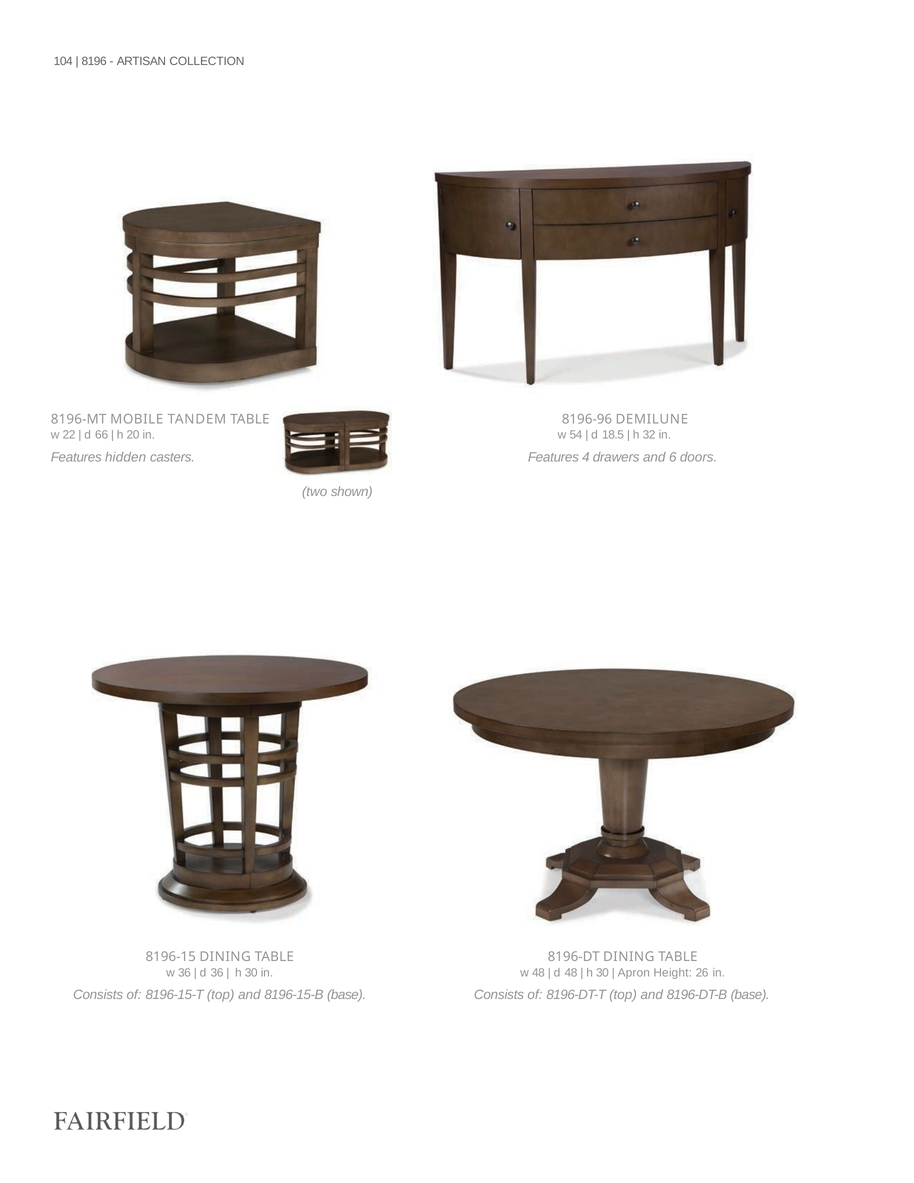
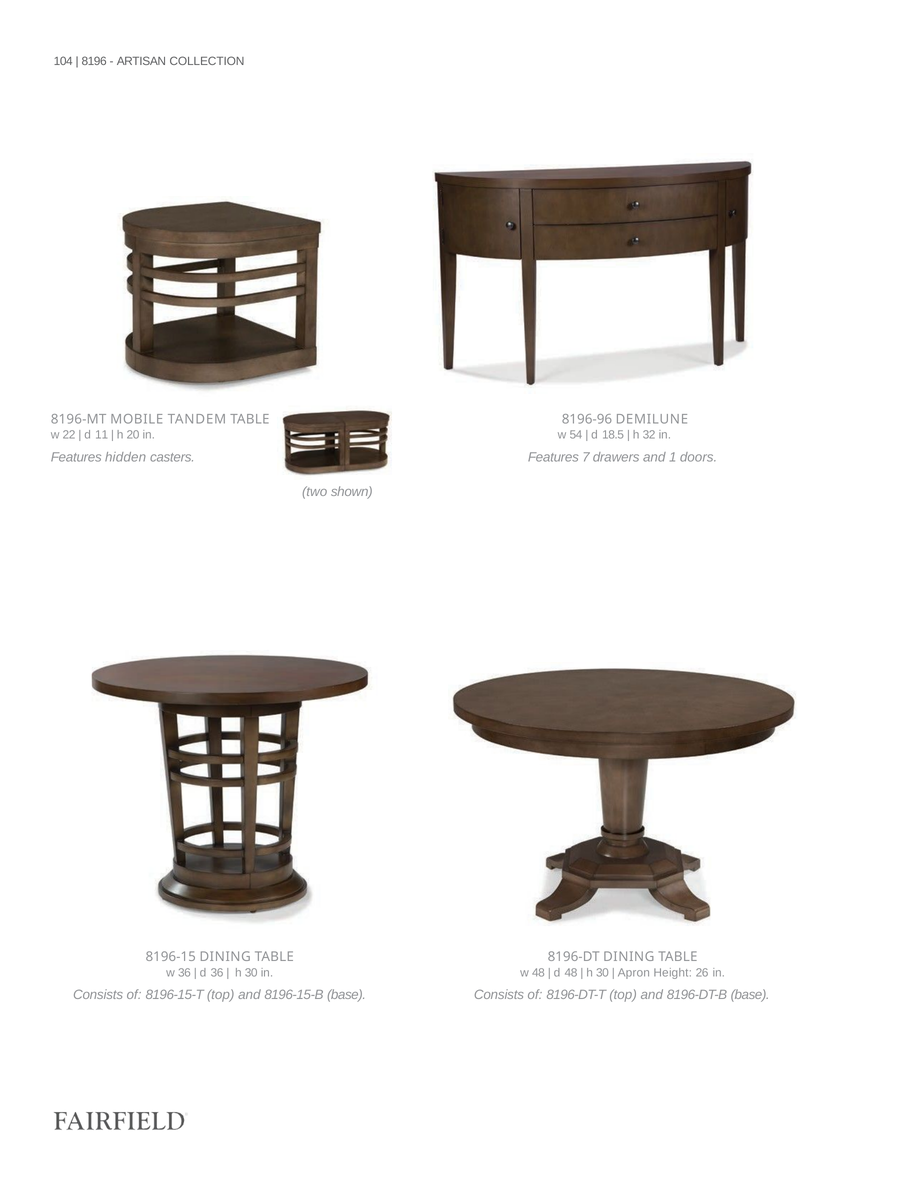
66: 66 -> 11
4: 4 -> 7
6: 6 -> 1
